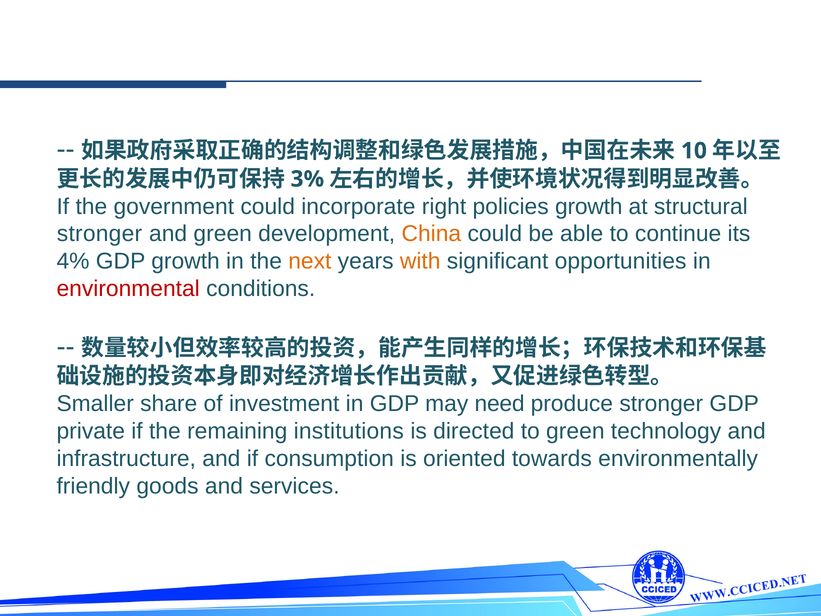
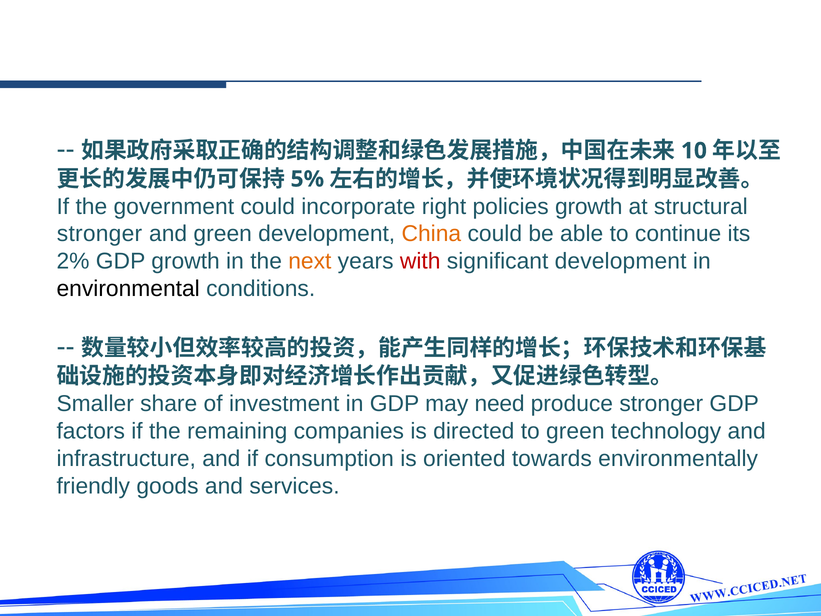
3%: 3% -> 5%
4%: 4% -> 2%
with colour: orange -> red
significant opportunities: opportunities -> development
environmental colour: red -> black
private: private -> factors
institutions: institutions -> companies
